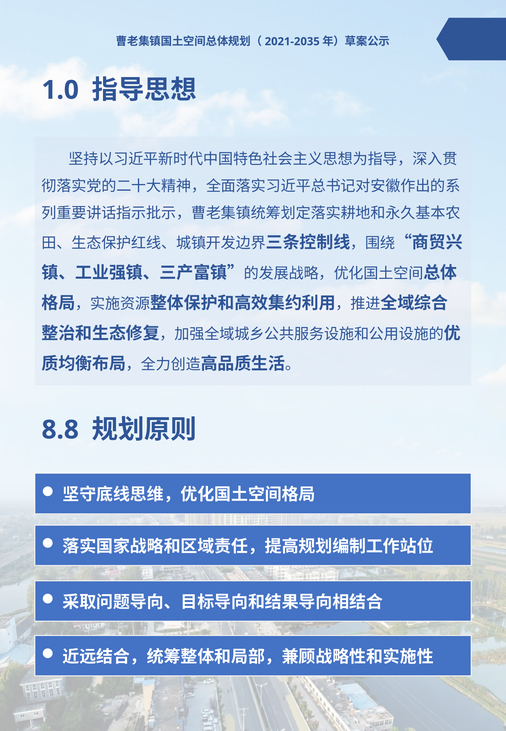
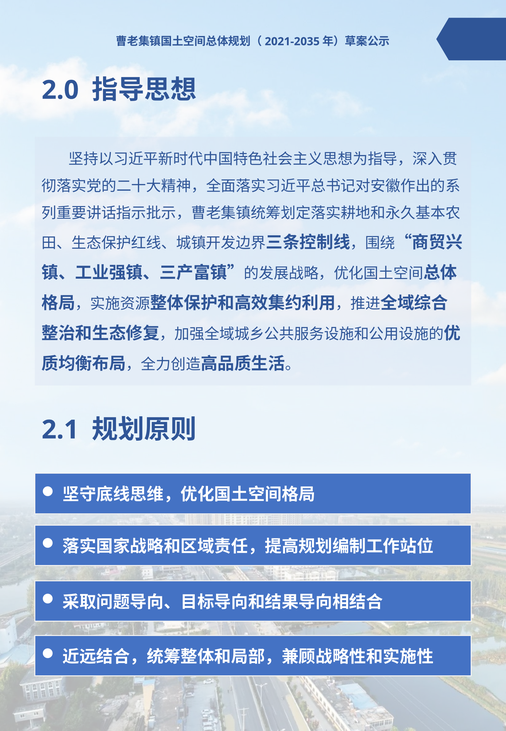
1.0: 1.0 -> 2.0
8.8: 8.8 -> 2.1
